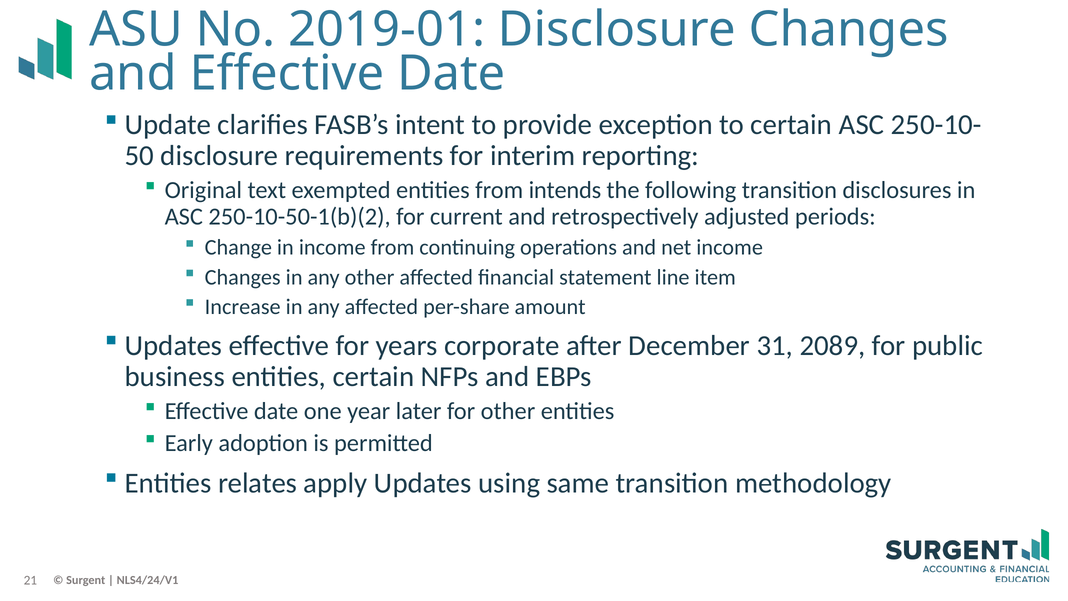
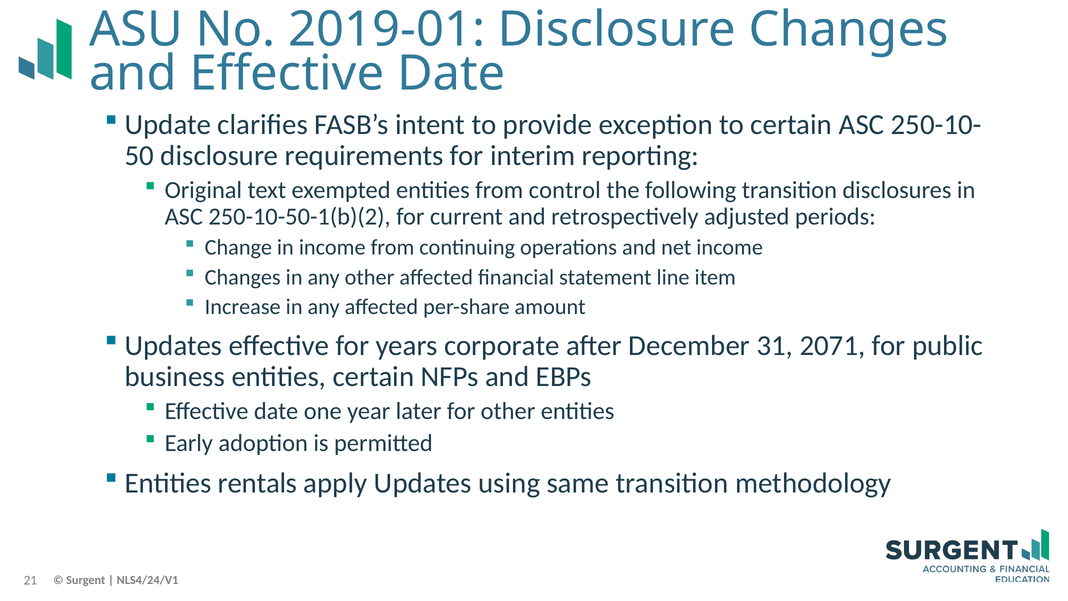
intends: intends -> control
2089: 2089 -> 2071
relates: relates -> rentals
